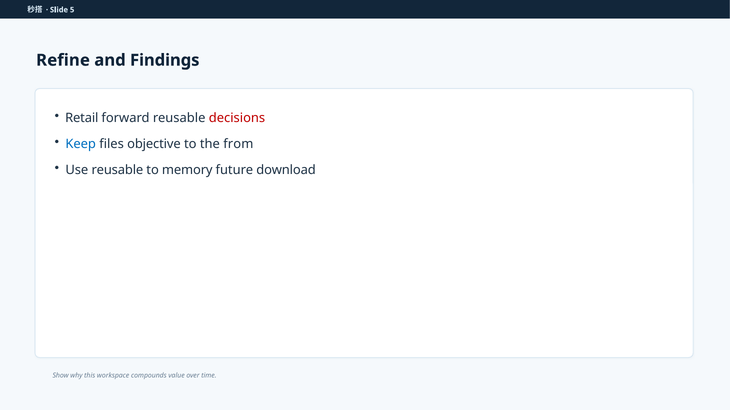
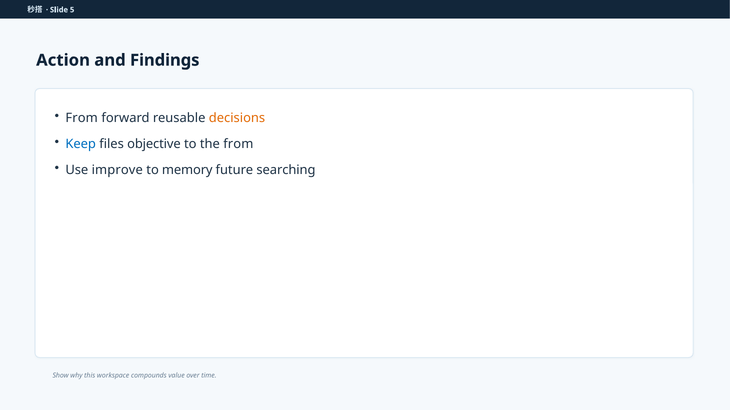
Refine: Refine -> Action
Retail at (82, 118): Retail -> From
decisions colour: red -> orange
Use reusable: reusable -> improve
download: download -> searching
